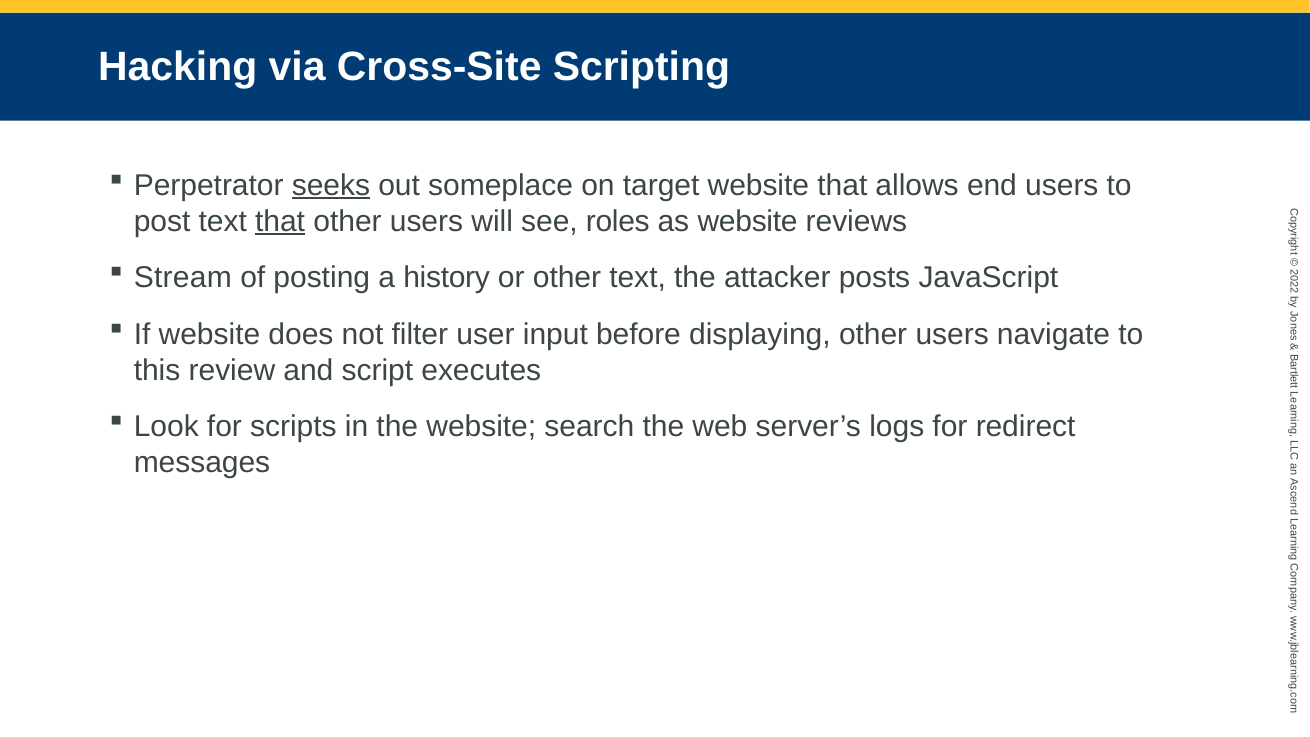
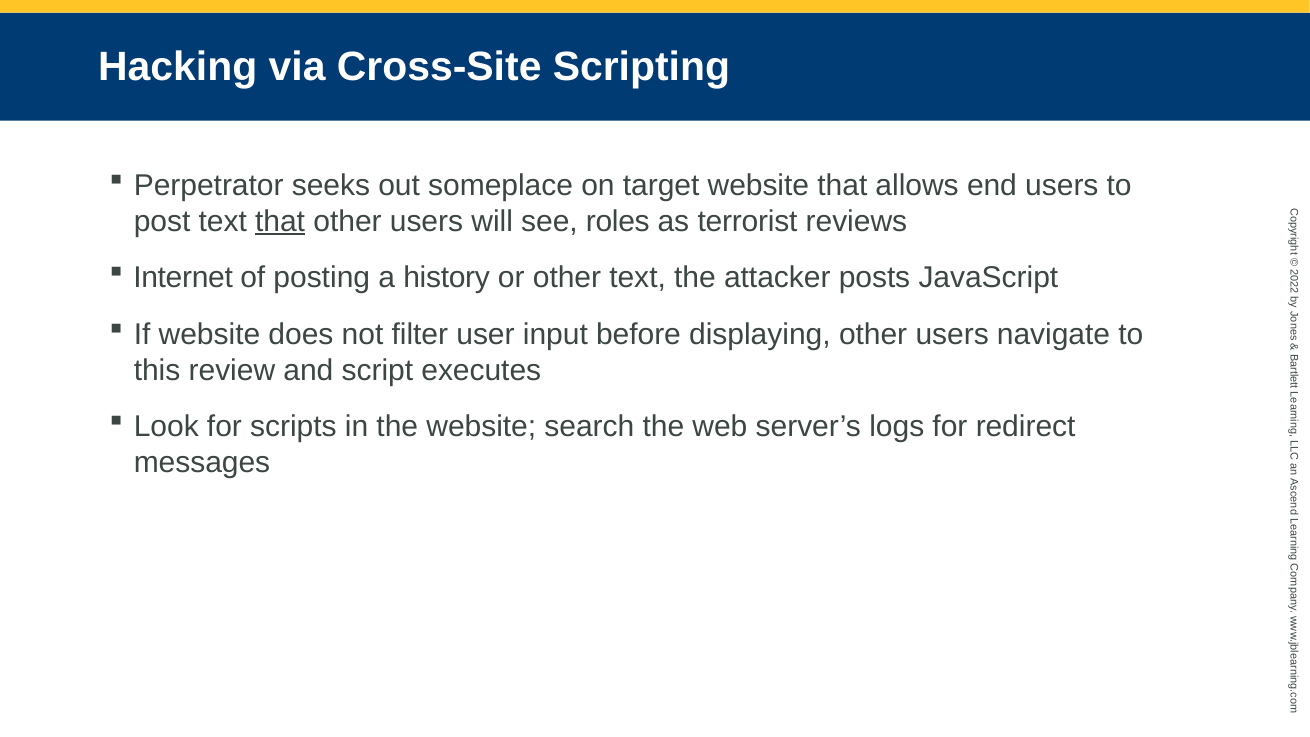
seeks underline: present -> none
as website: website -> terrorist
Stream: Stream -> Internet
